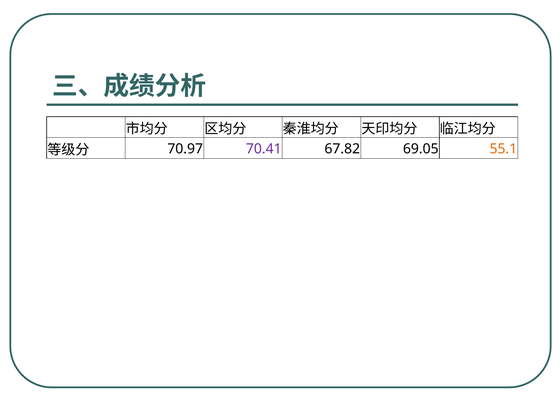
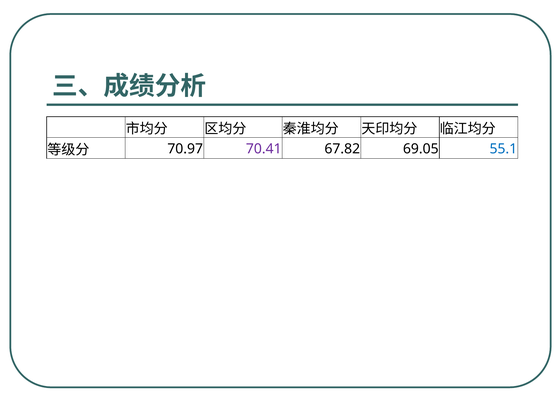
55.1 colour: orange -> blue
